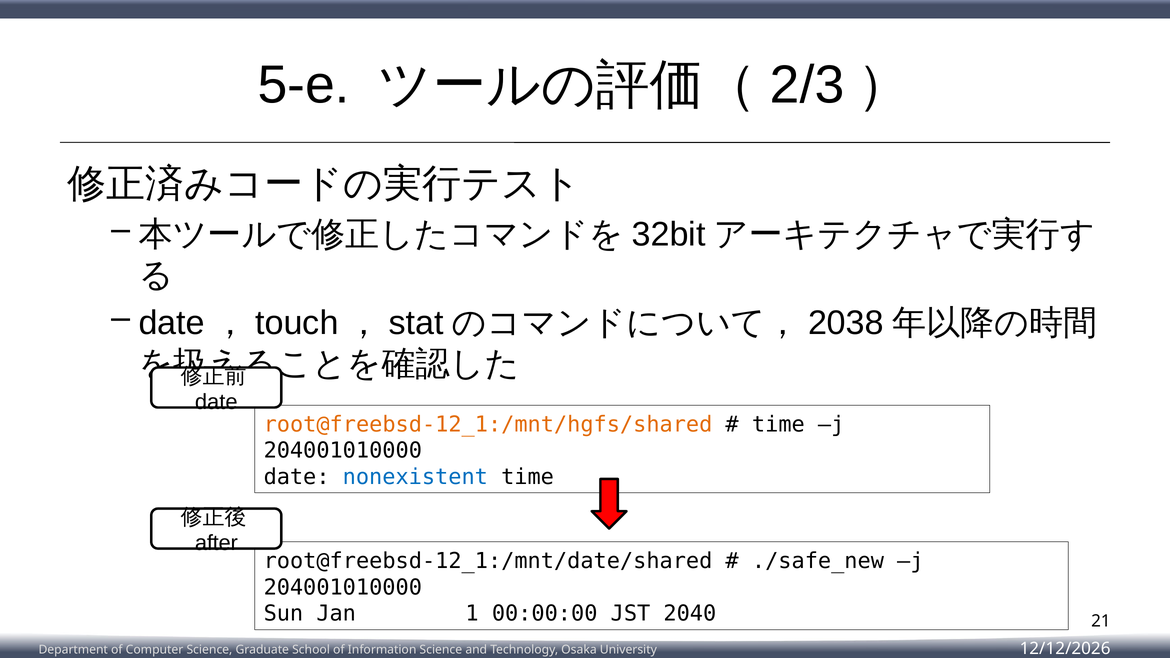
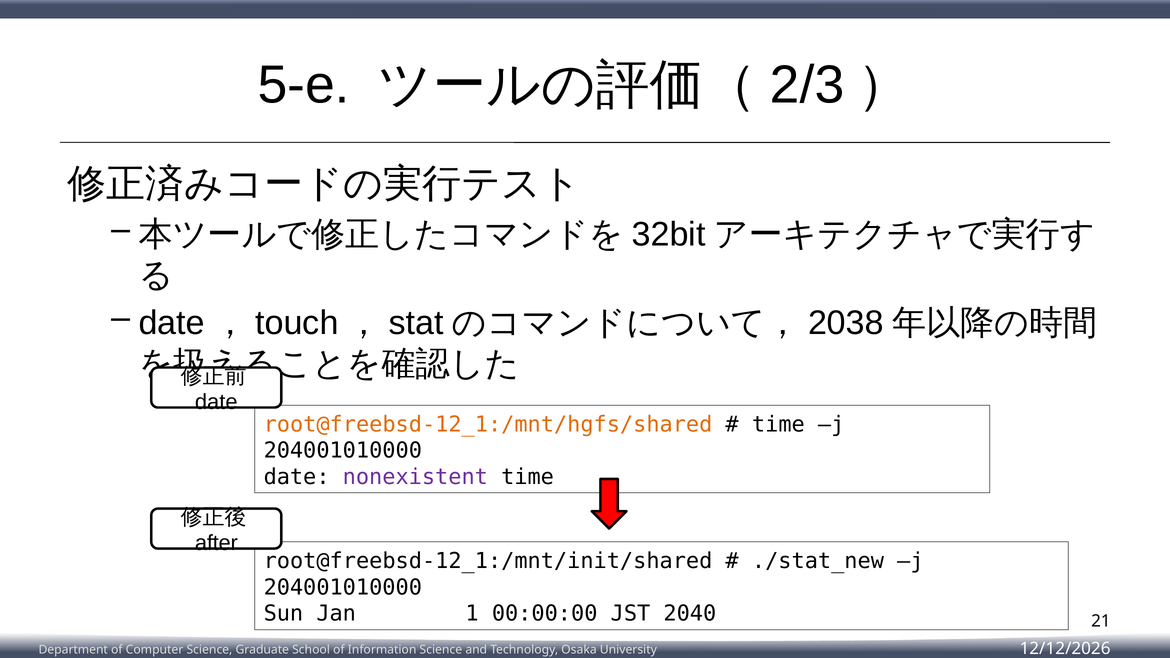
nonexistent colour: blue -> purple
root@freebsd-12_1:/mnt/date/shared: root@freebsd-12_1:/mnt/date/shared -> root@freebsd-12_1:/mnt/init/shared
./safe_new: ./safe_new -> ./stat_new
